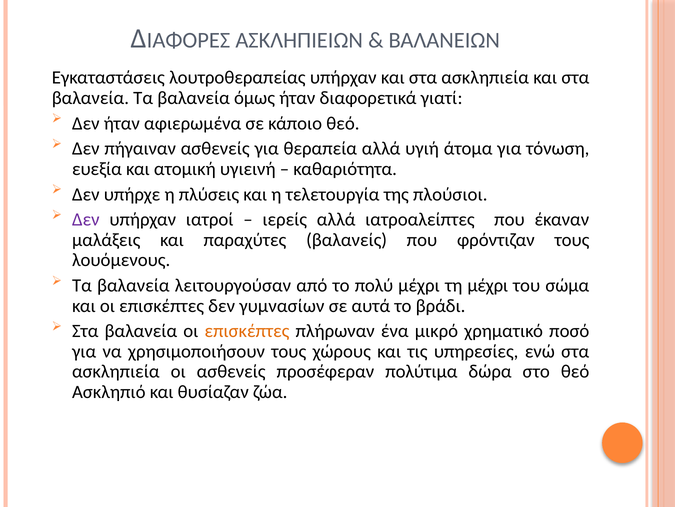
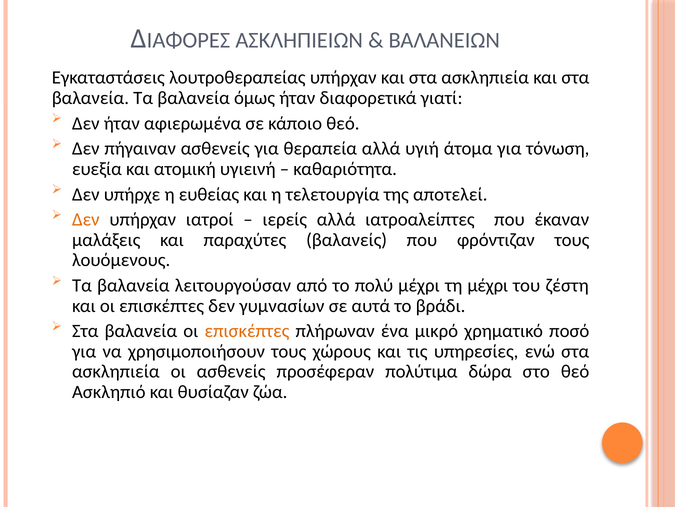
πλύσεις: πλύσεις -> ευθείας
πλούσιοι: πλούσιοι -> αποτελεί
Δεν at (86, 219) colour: purple -> orange
σώμα: σώμα -> ζέστη
